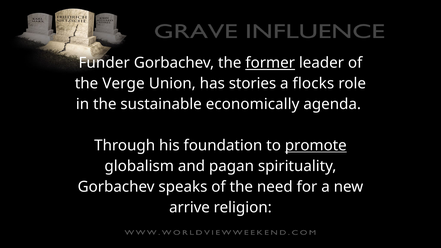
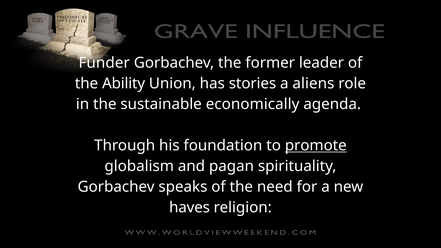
former underline: present -> none
Verge: Verge -> Ability
flocks: flocks -> aliens
arrive: arrive -> haves
